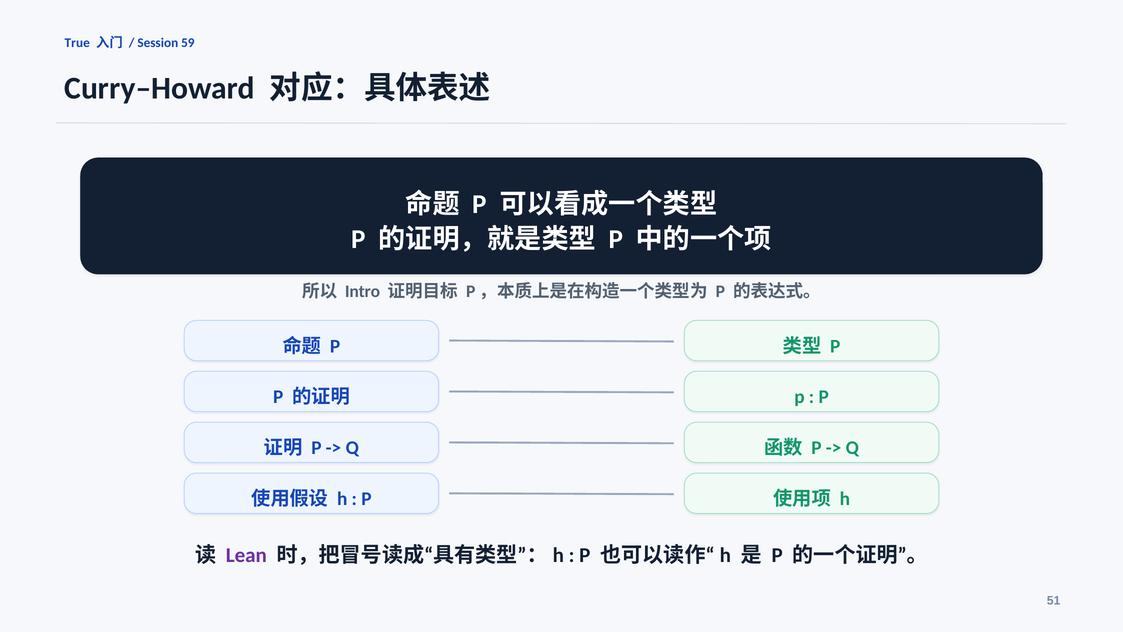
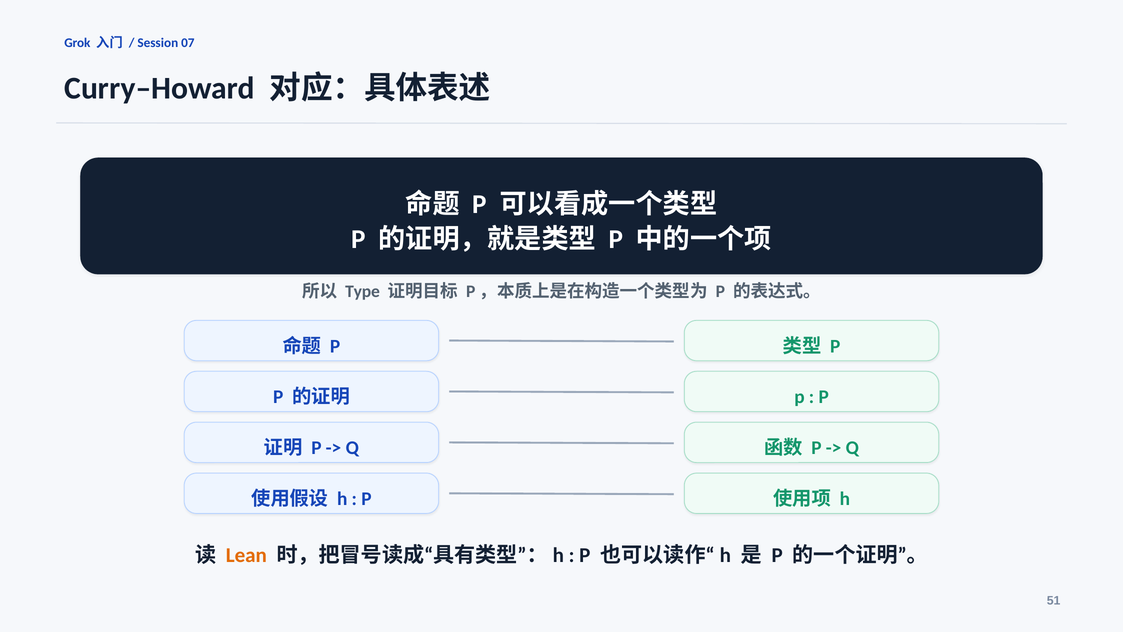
True: True -> Grok
59: 59 -> 07
Intro: Intro -> Type
Lean colour: purple -> orange
